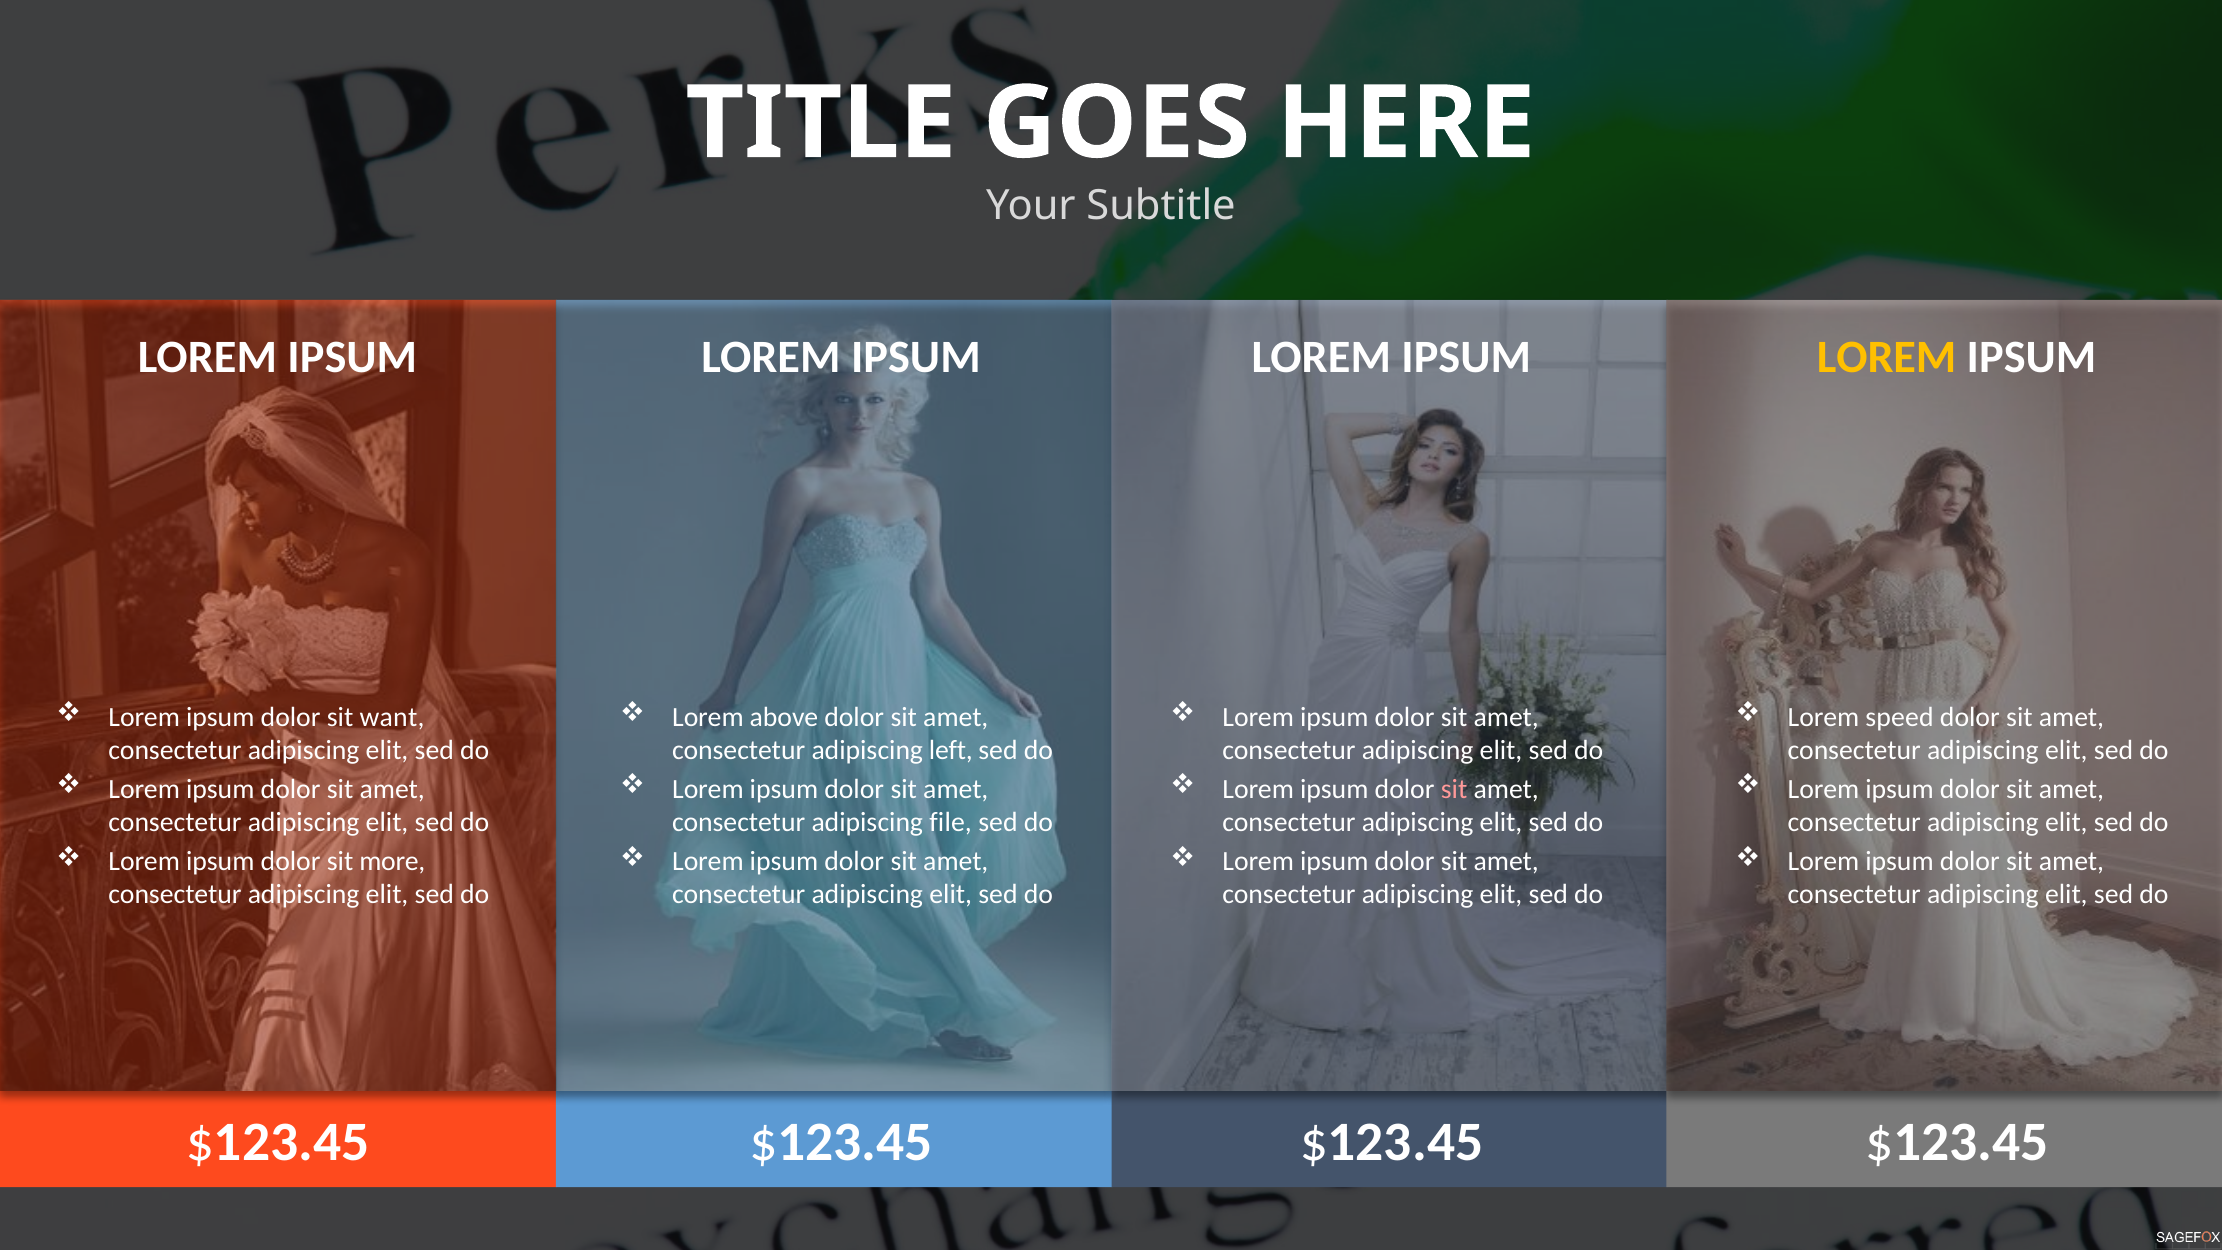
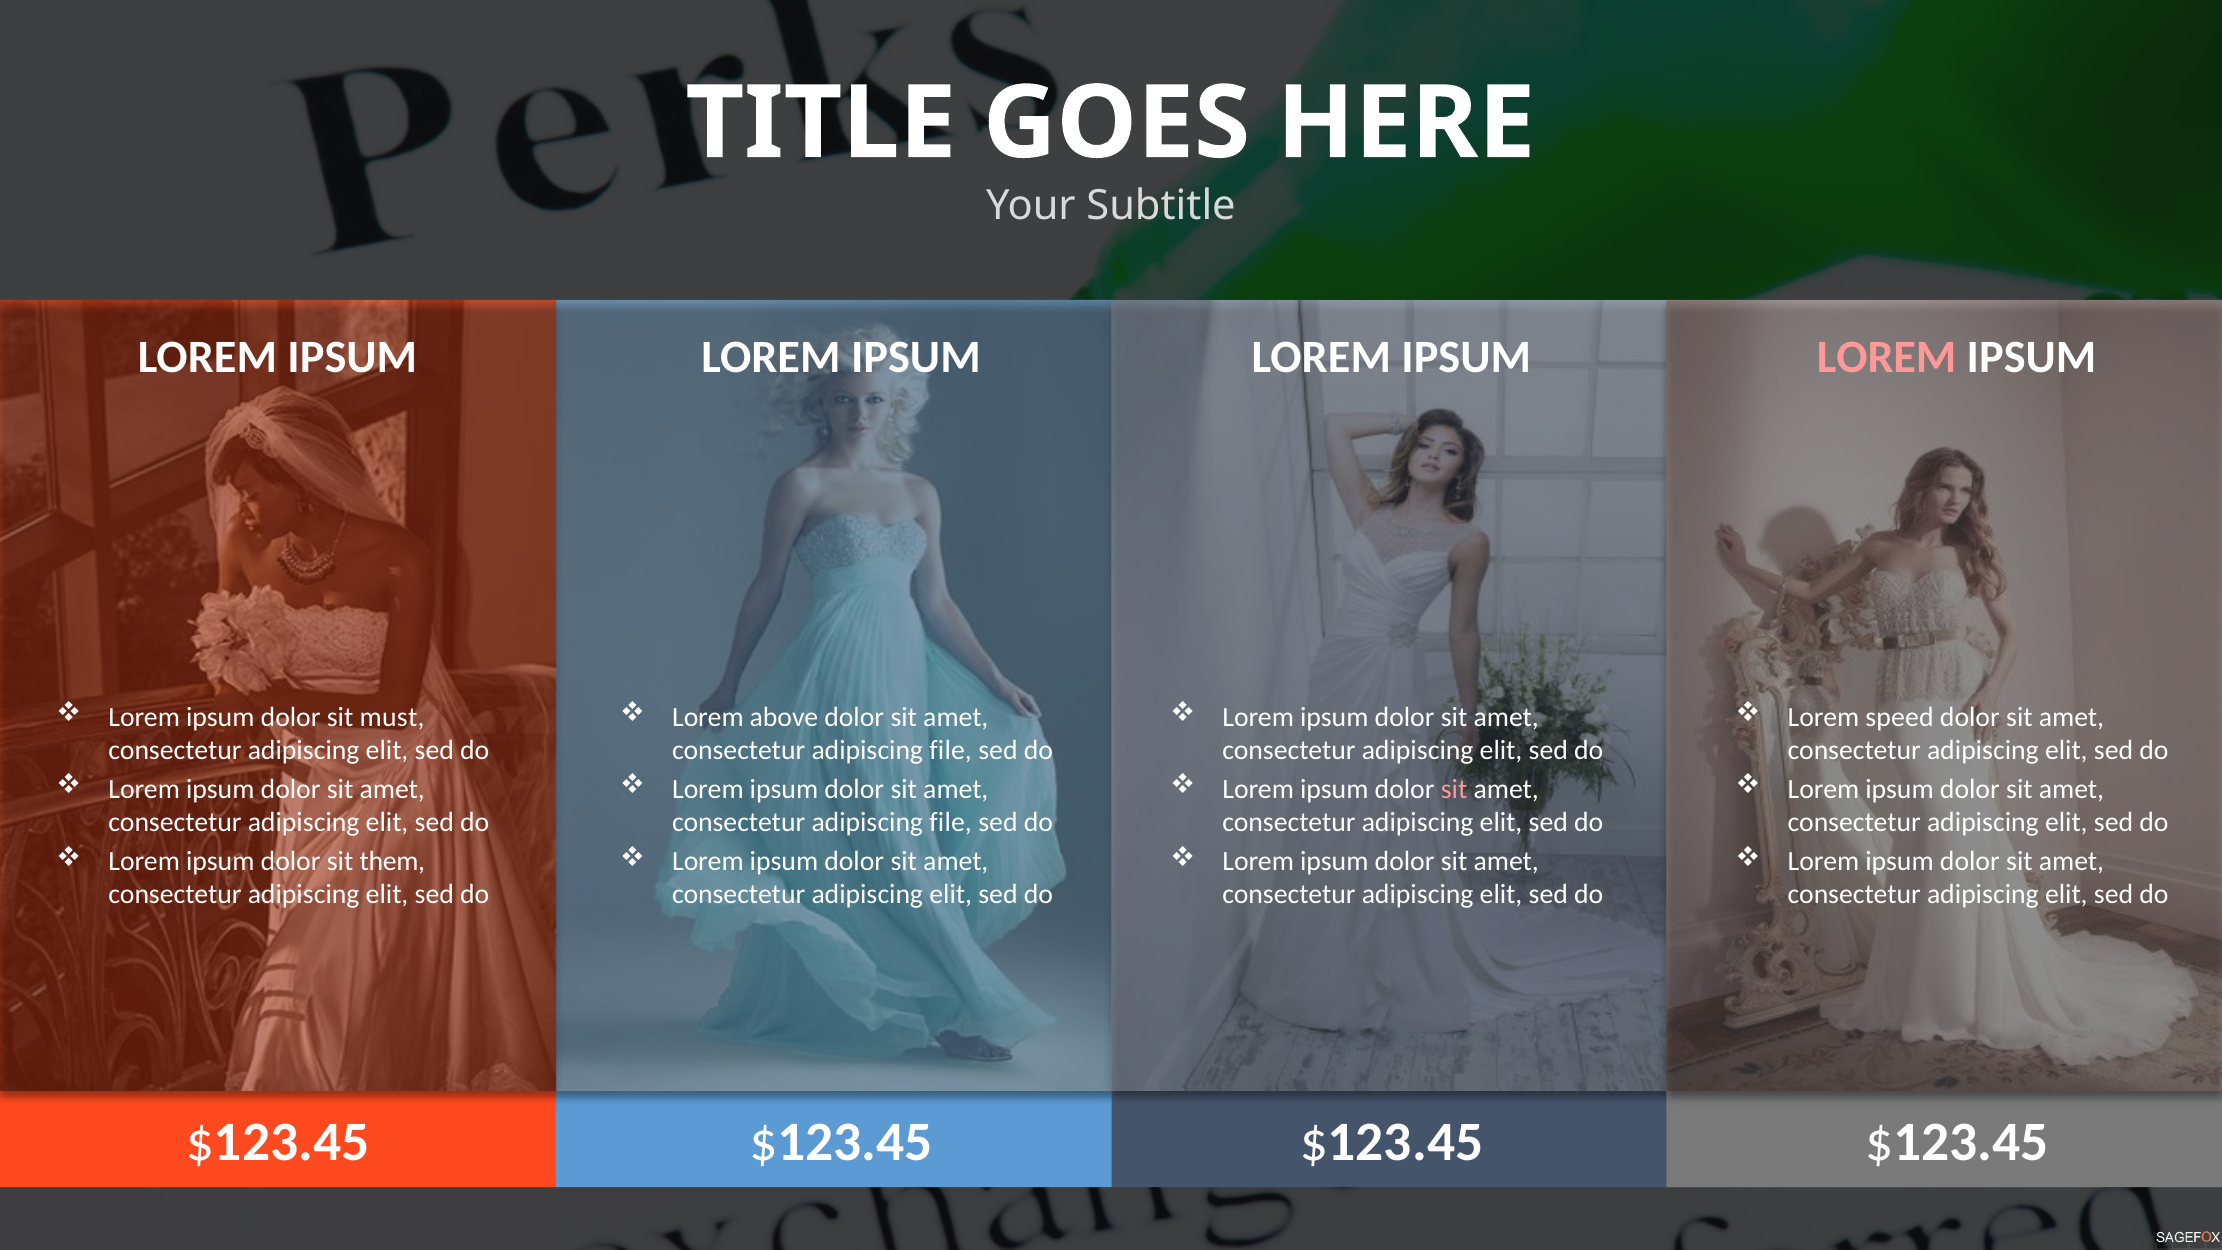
LOREM at (1887, 358) colour: yellow -> pink
want: want -> must
left at (951, 750): left -> file
more: more -> them
